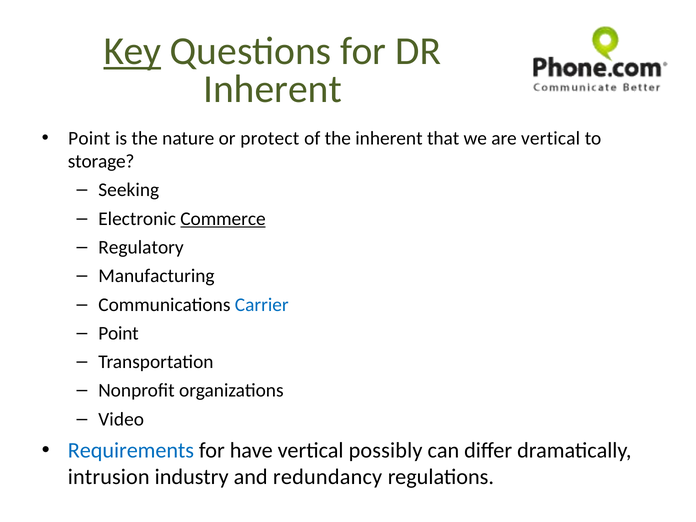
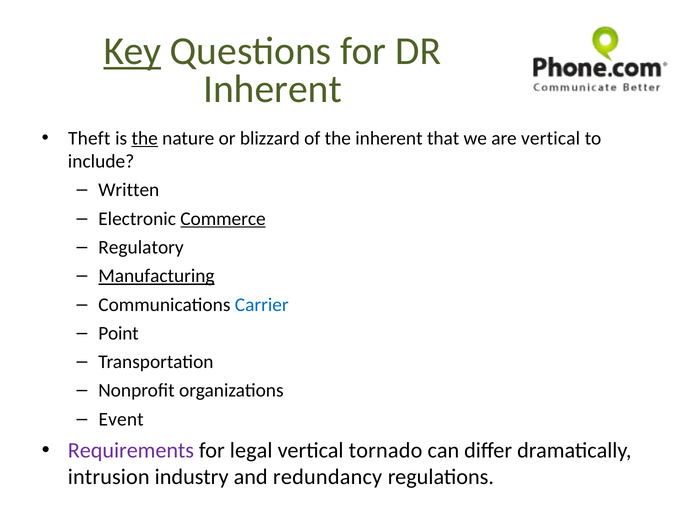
Point at (89, 138): Point -> Theft
the at (145, 138) underline: none -> present
protect: protect -> blizzard
storage: storage -> include
Seeking: Seeking -> Written
Manufacturing underline: none -> present
Video: Video -> Event
Requirements colour: blue -> purple
have: have -> legal
possibly: possibly -> tornado
